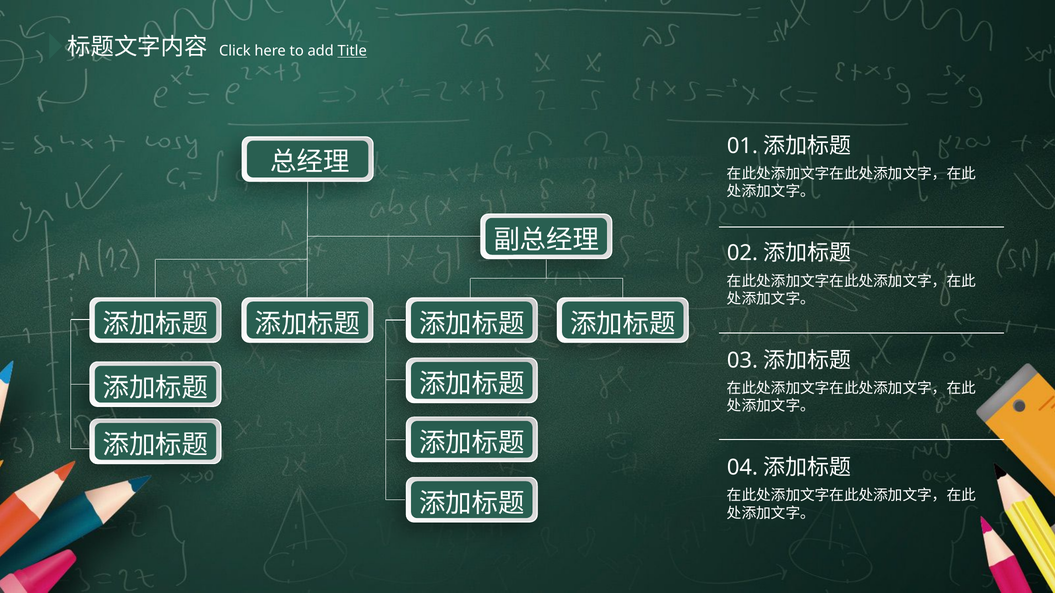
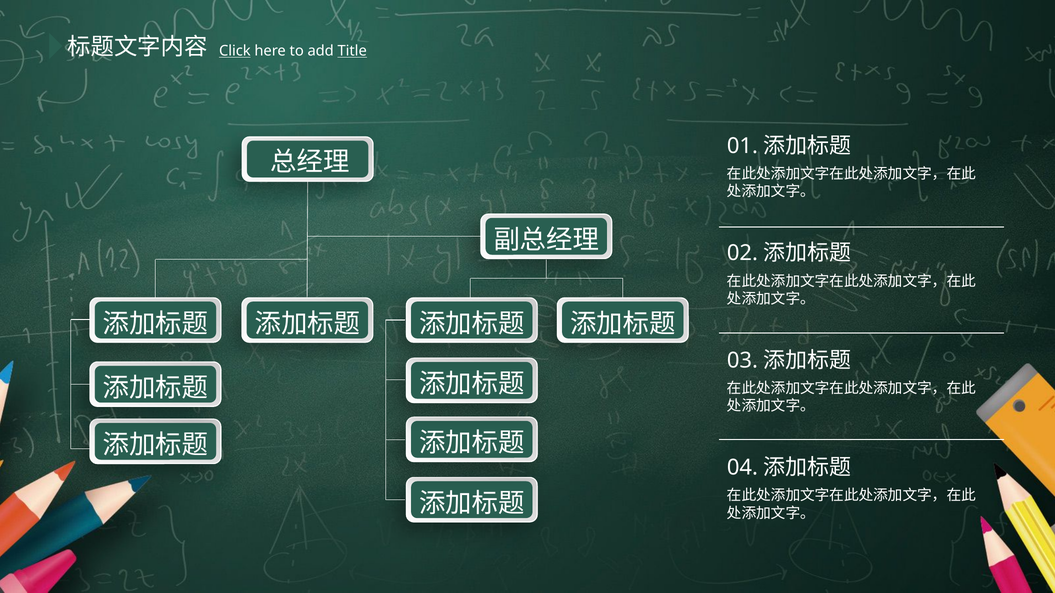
Click underline: none -> present
